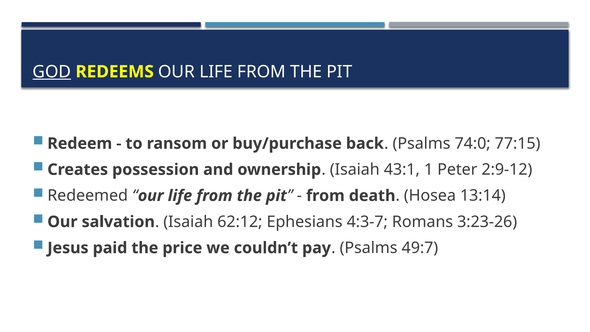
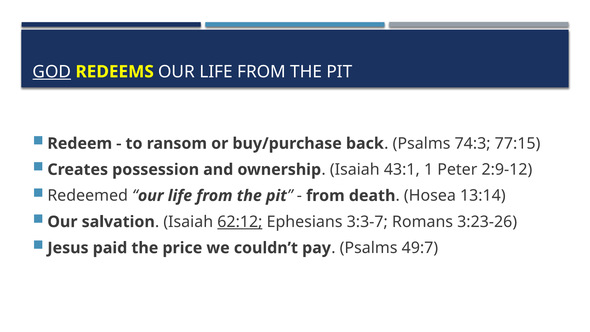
74:0: 74:0 -> 74:3
62:12 underline: none -> present
4:3-7: 4:3-7 -> 3:3-7
